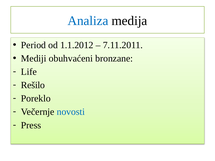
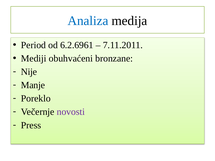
1.1.2012: 1.1.2012 -> 6.2.6961
Life: Life -> Nije
Rešilo: Rešilo -> Manje
novosti colour: blue -> purple
